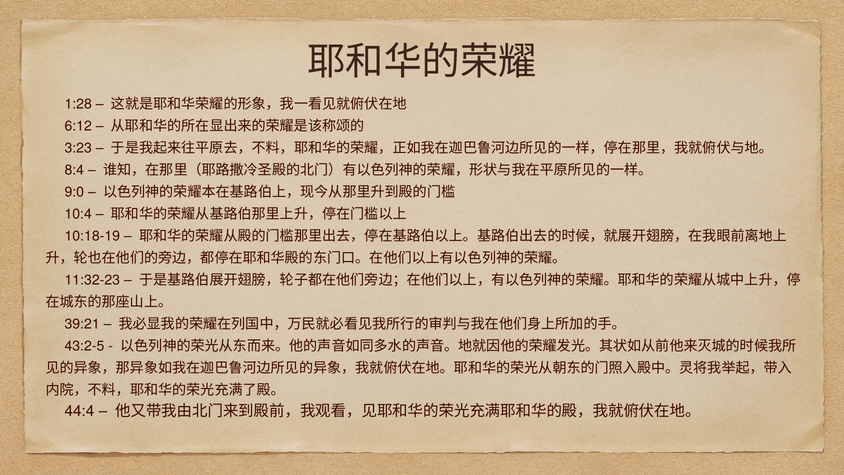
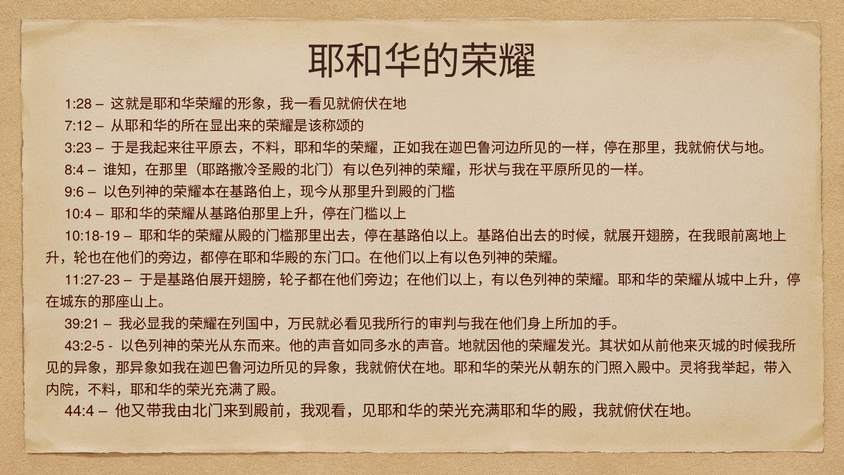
6:12: 6:12 -> 7:12
9:0: 9:0 -> 9:6
11:32-23: 11:32-23 -> 11:27-23
